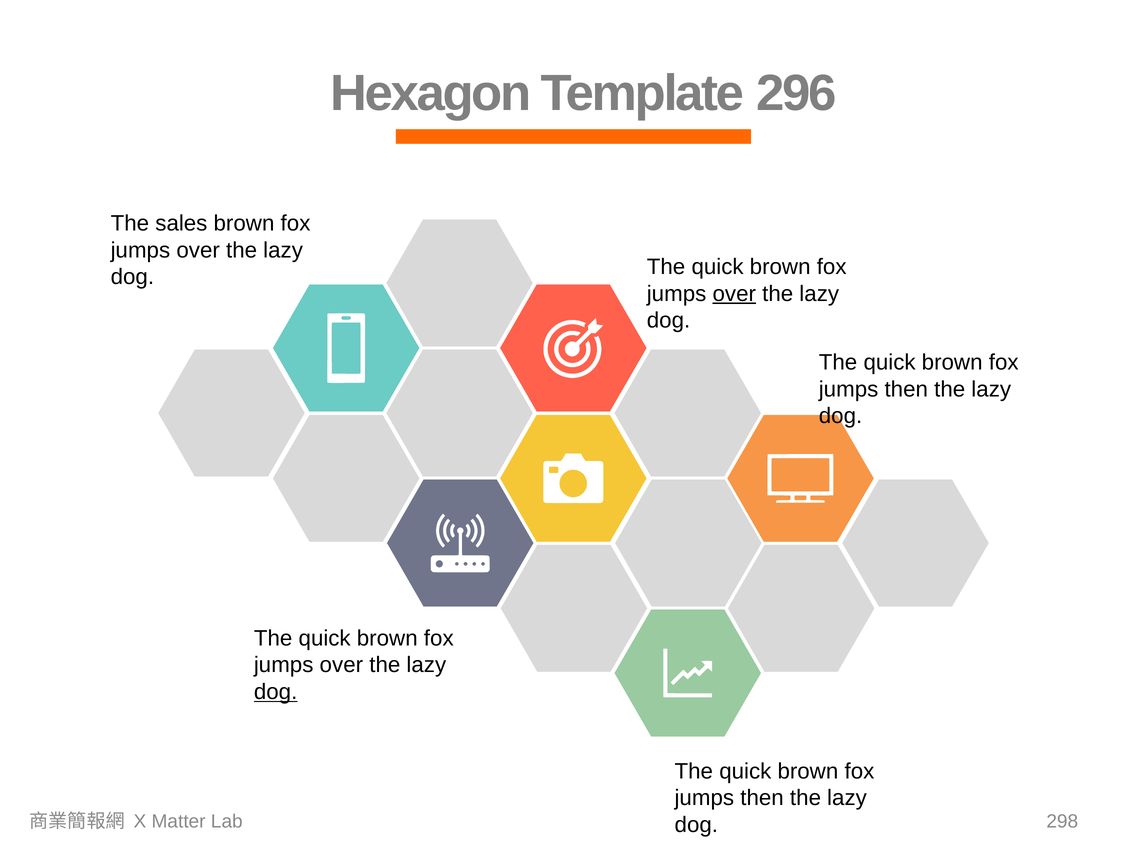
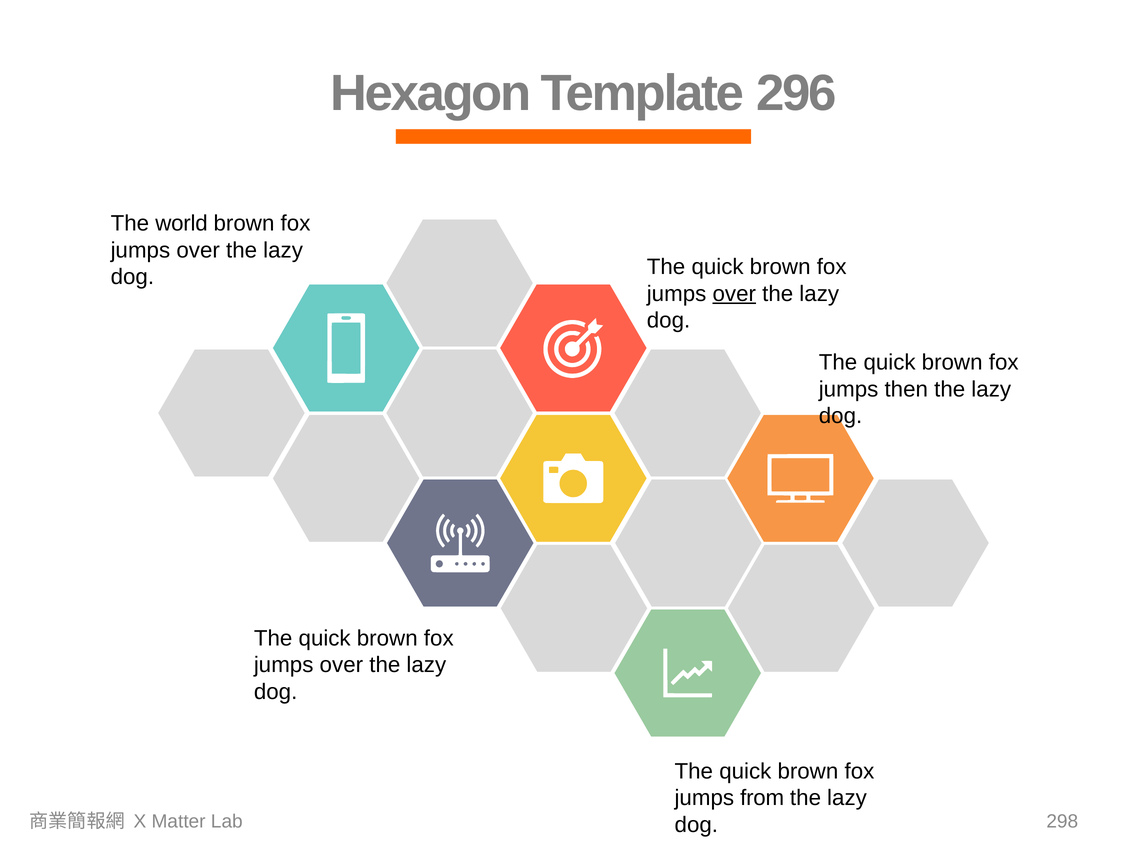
sales: sales -> world
dog at (276, 692) underline: present -> none
then at (762, 798): then -> from
